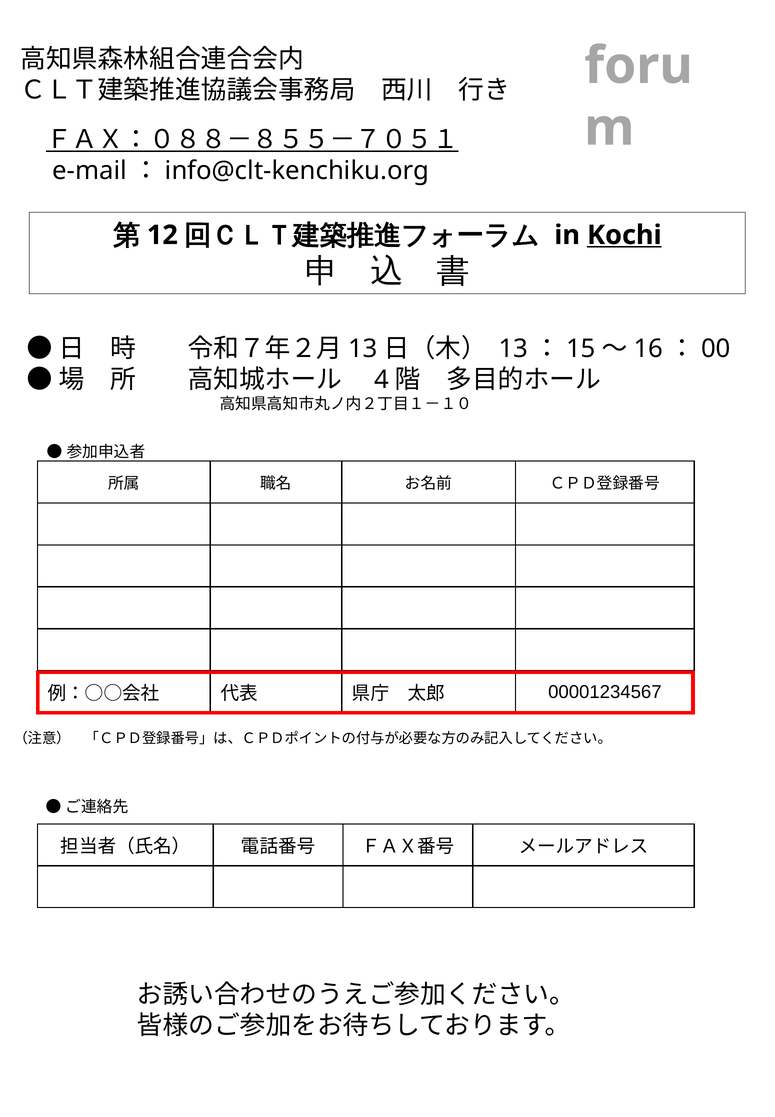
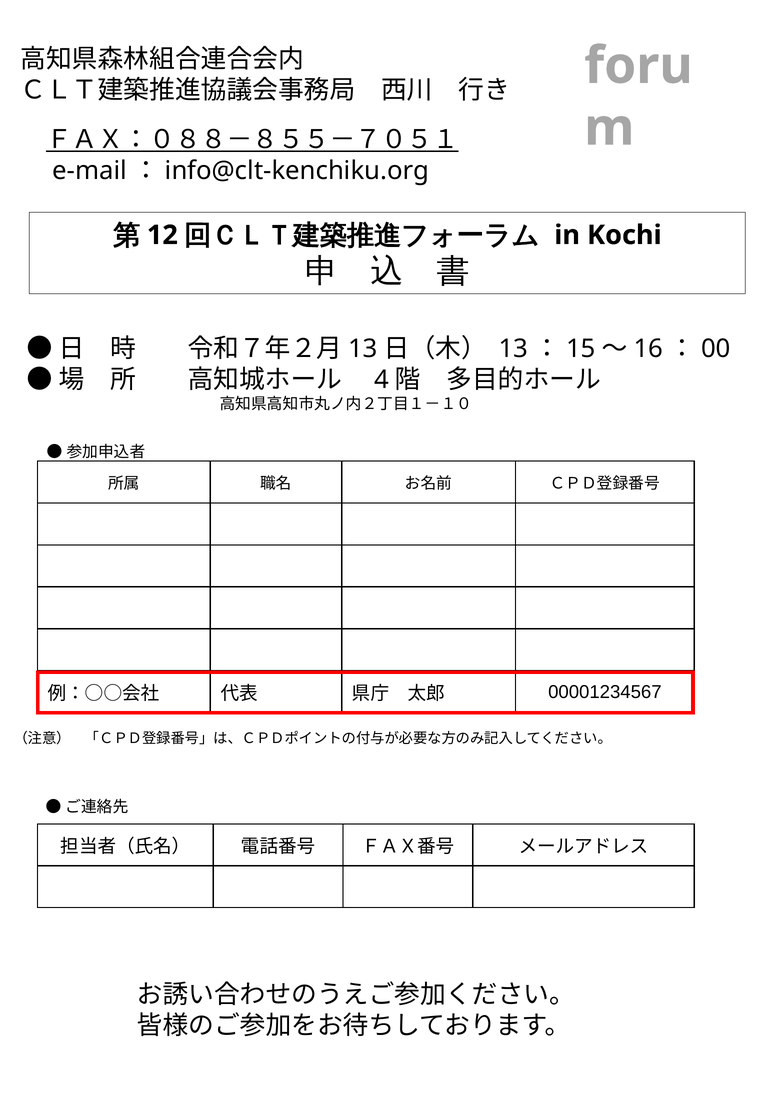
Kochi underline: present -> none
